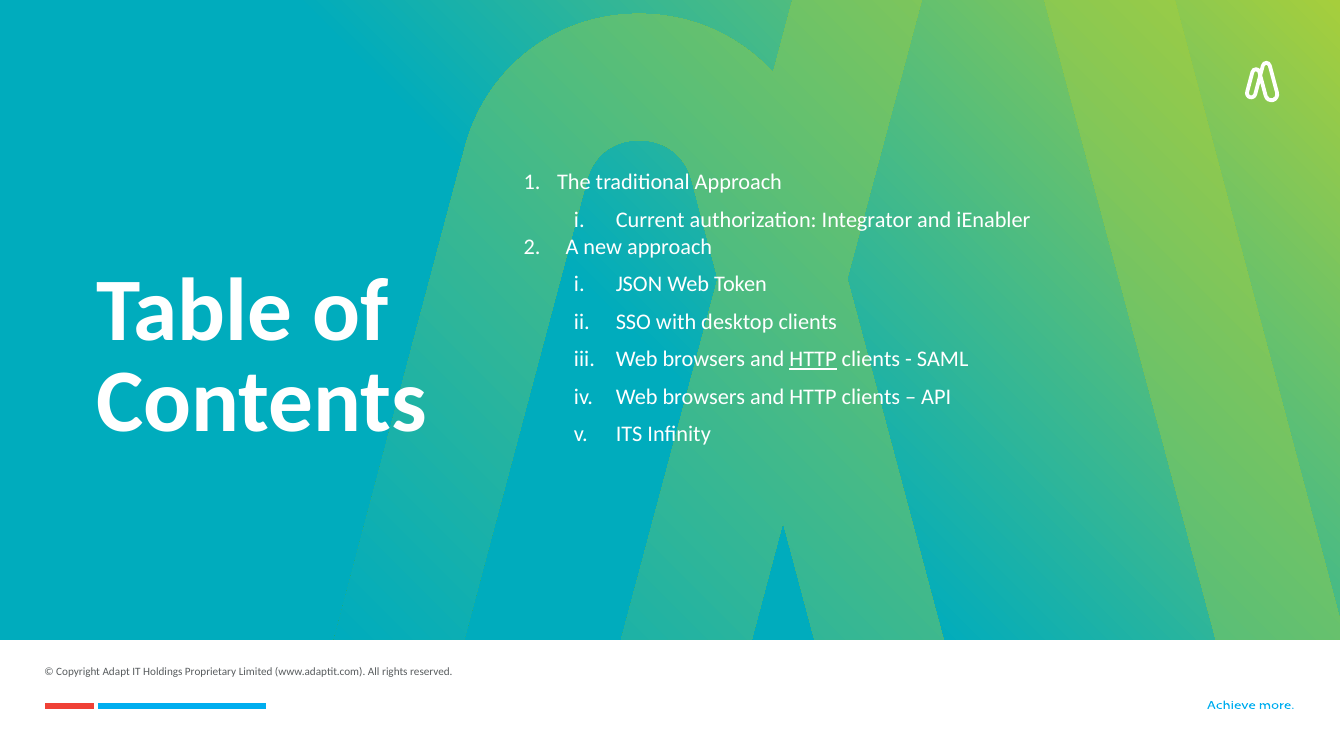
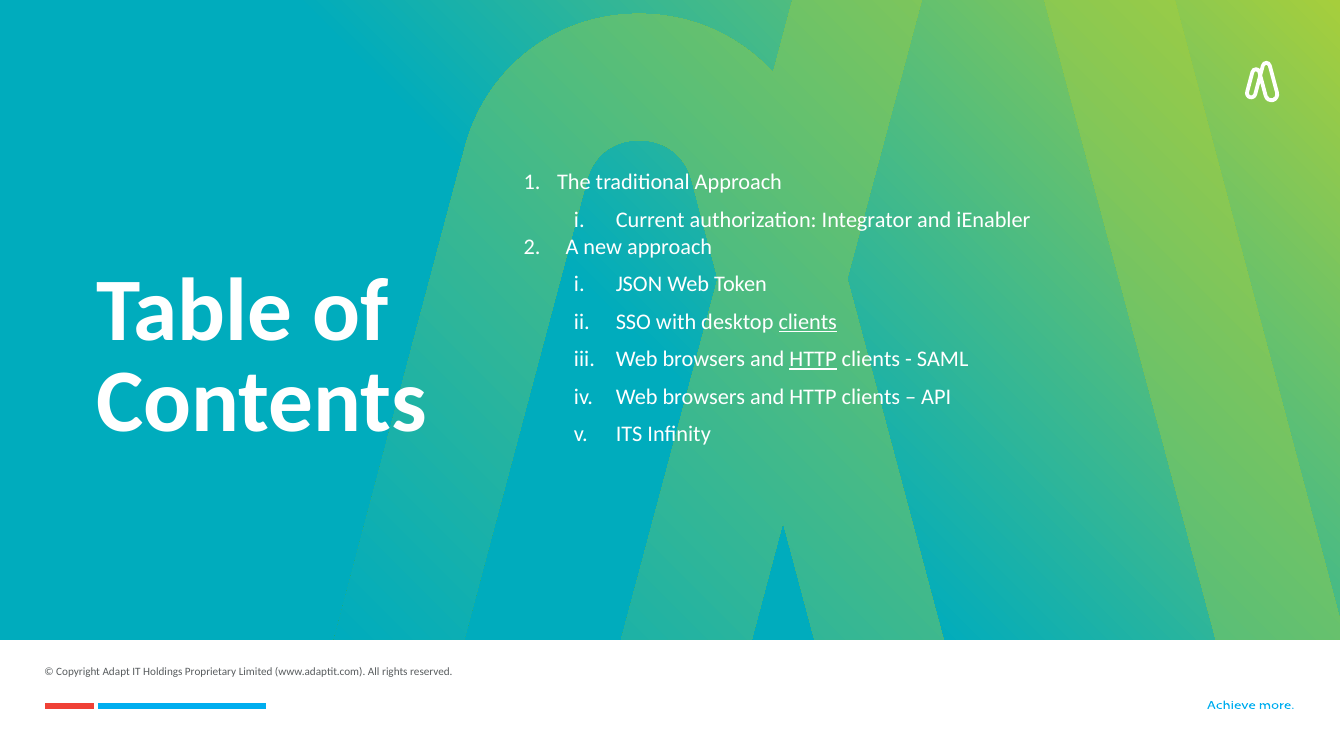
clients at (808, 322) underline: none -> present
